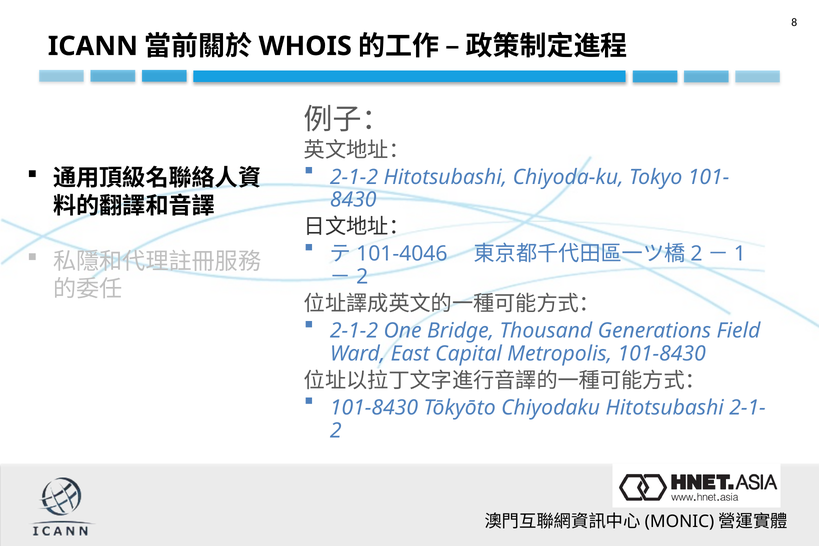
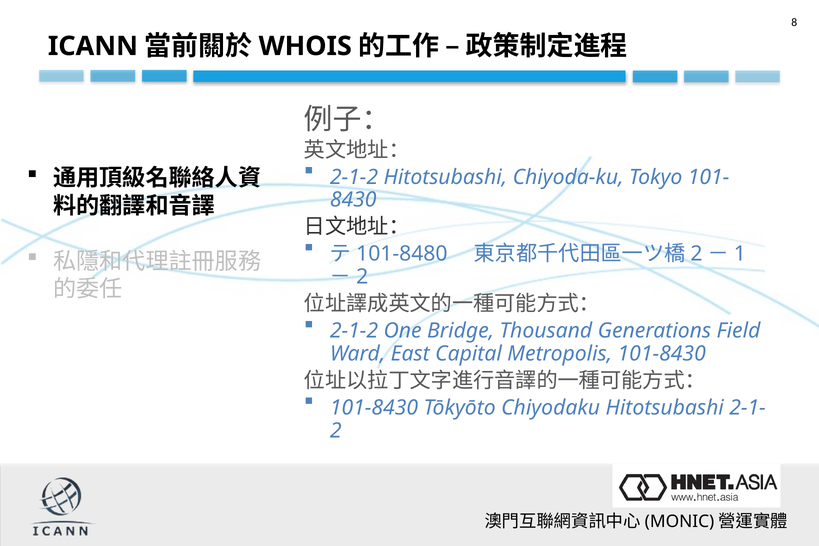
101-4046: 101-4046 -> 101-8480
